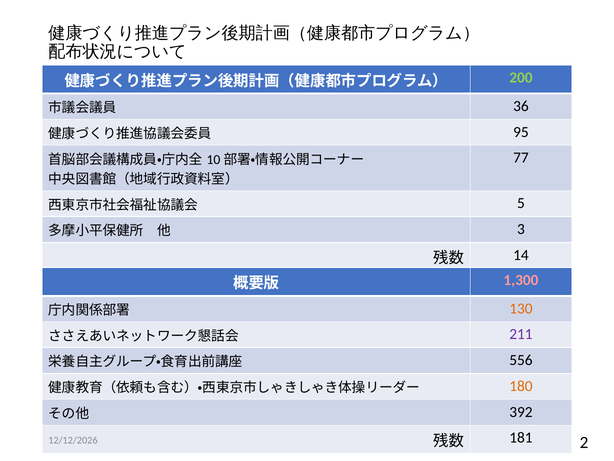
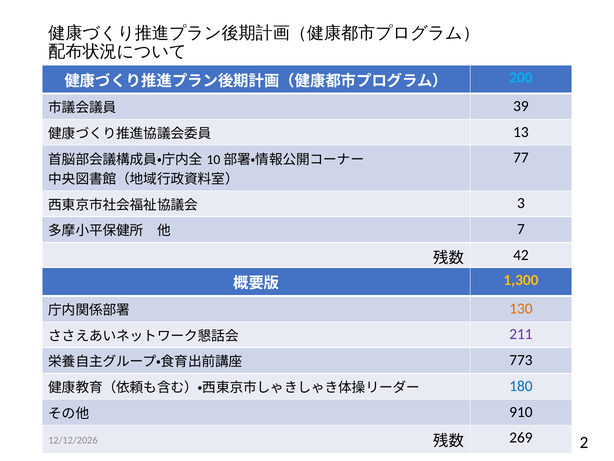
200 colour: light green -> light blue
36: 36 -> 39
95: 95 -> 13
5: 5 -> 3
3: 3 -> 7
14: 14 -> 42
1,300 colour: pink -> yellow
556: 556 -> 773
180 colour: orange -> blue
392: 392 -> 910
181: 181 -> 269
